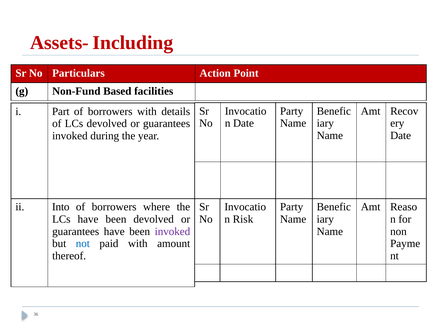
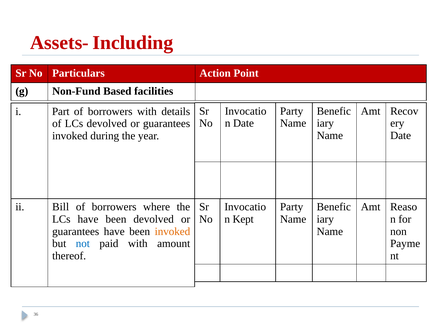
Into: Into -> Bill
Risk: Risk -> Kept
invoked at (172, 231) colour: purple -> orange
